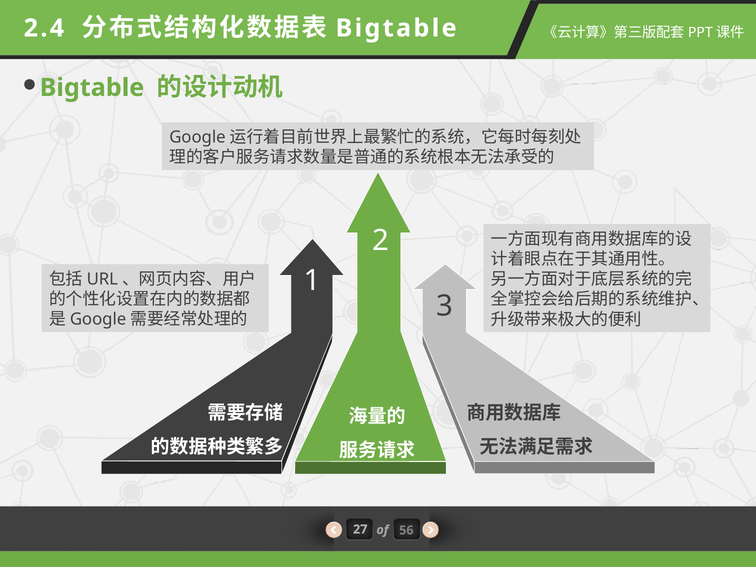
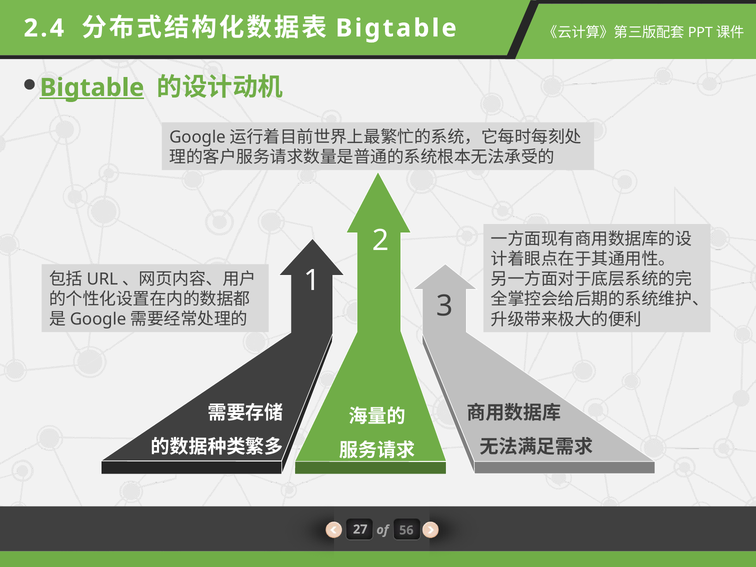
Bigtable at (92, 88) underline: none -> present
